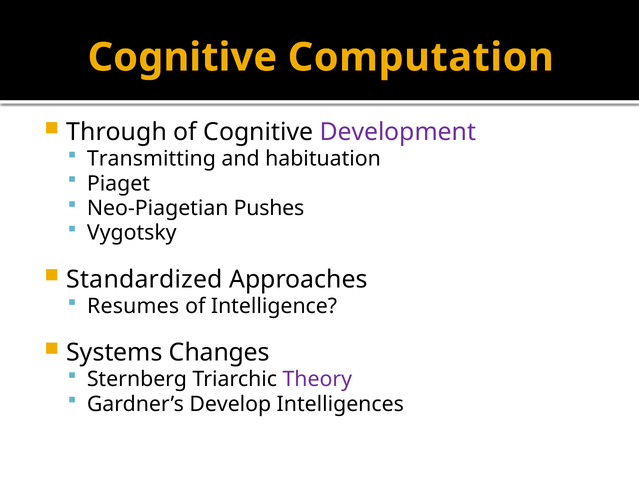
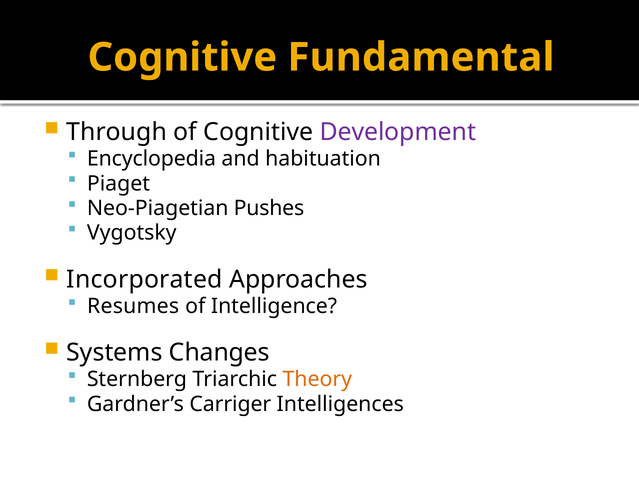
Computation: Computation -> Fundamental
Transmitting: Transmitting -> Encyclopedia
Standardized: Standardized -> Incorporated
Theory colour: purple -> orange
Develop: Develop -> Carriger
